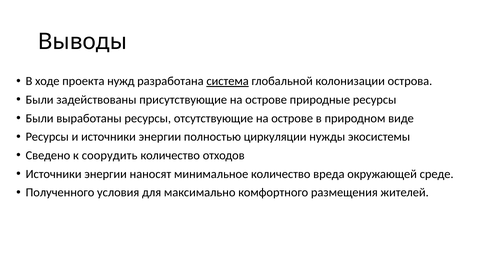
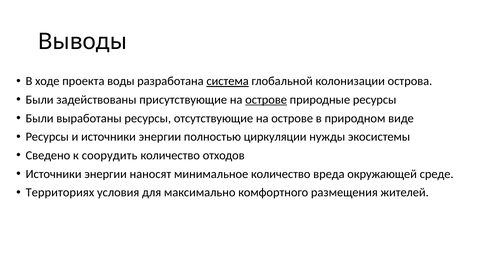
нужд: нужд -> воды
острове at (266, 100) underline: none -> present
Полученного: Полученного -> Территориях
